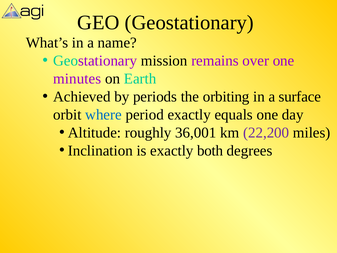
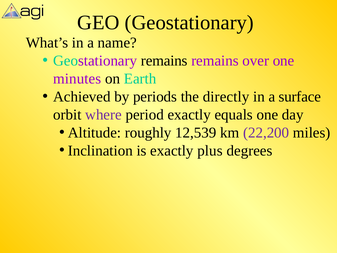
Geostationary mission: mission -> remains
orbiting: orbiting -> directly
where colour: blue -> purple
36,001: 36,001 -> 12,539
both: both -> plus
